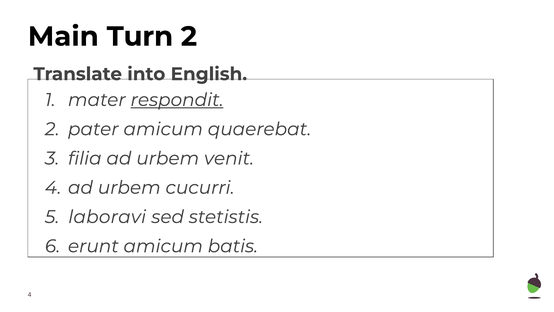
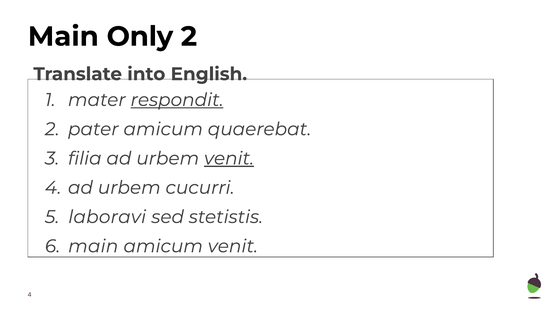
Turn: Turn -> Only
venit at (229, 158) underline: none -> present
erunt at (93, 246): erunt -> main
amicum batis: batis -> venit
